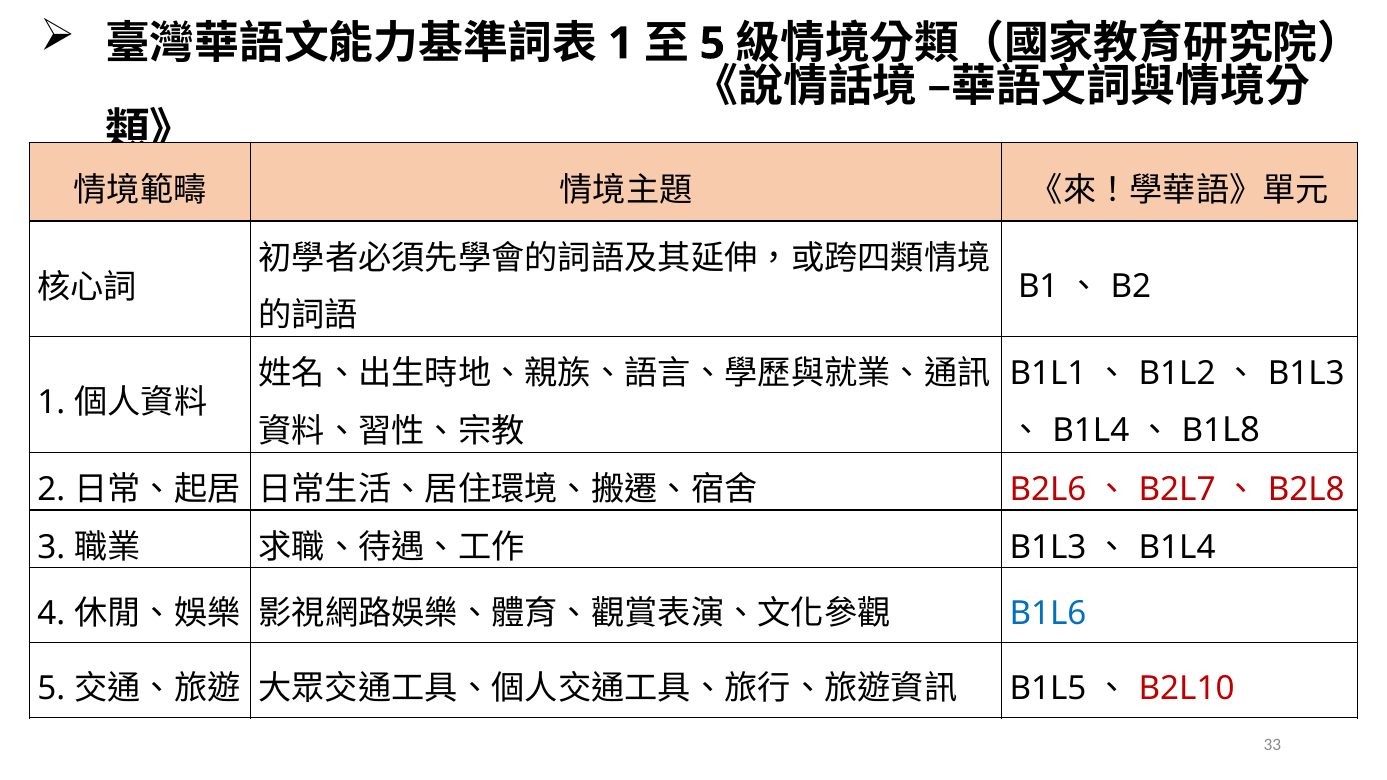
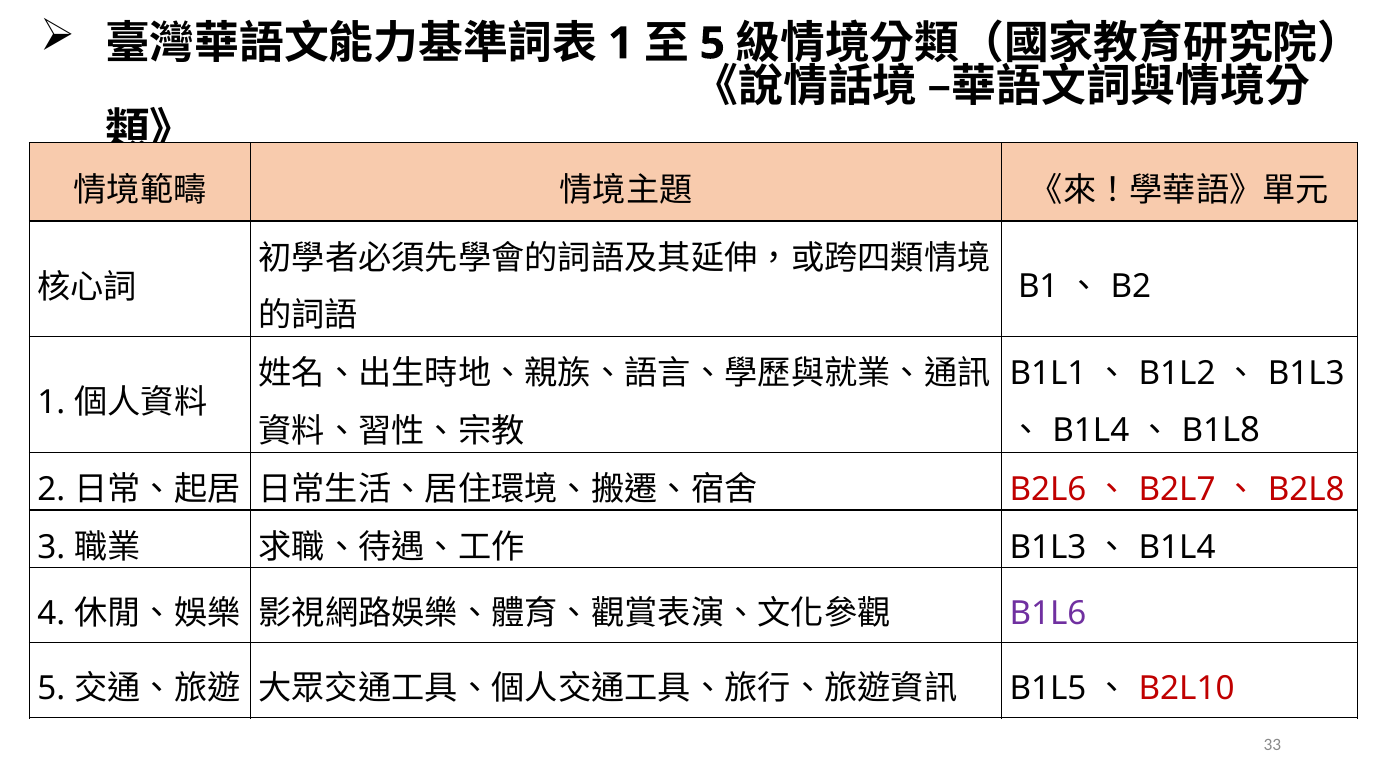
B1L6 colour: blue -> purple
